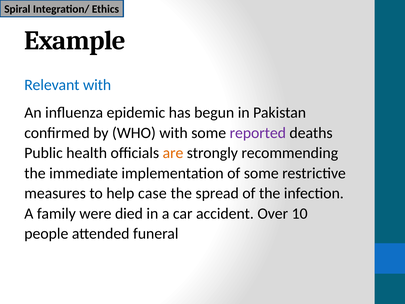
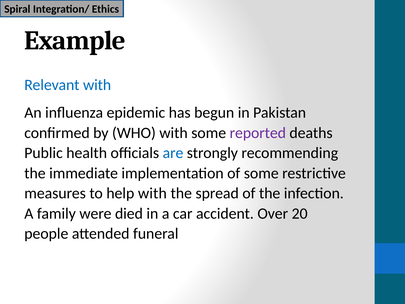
are colour: orange -> blue
help case: case -> with
10: 10 -> 20
